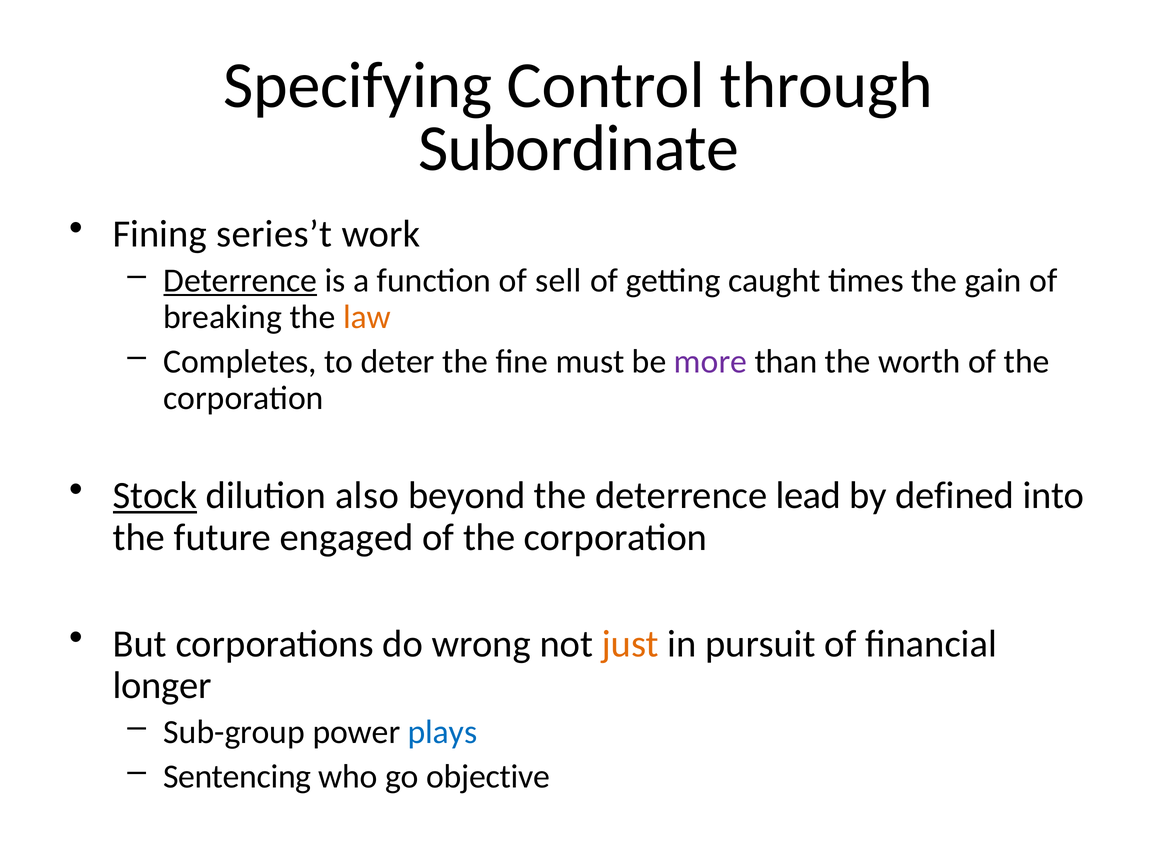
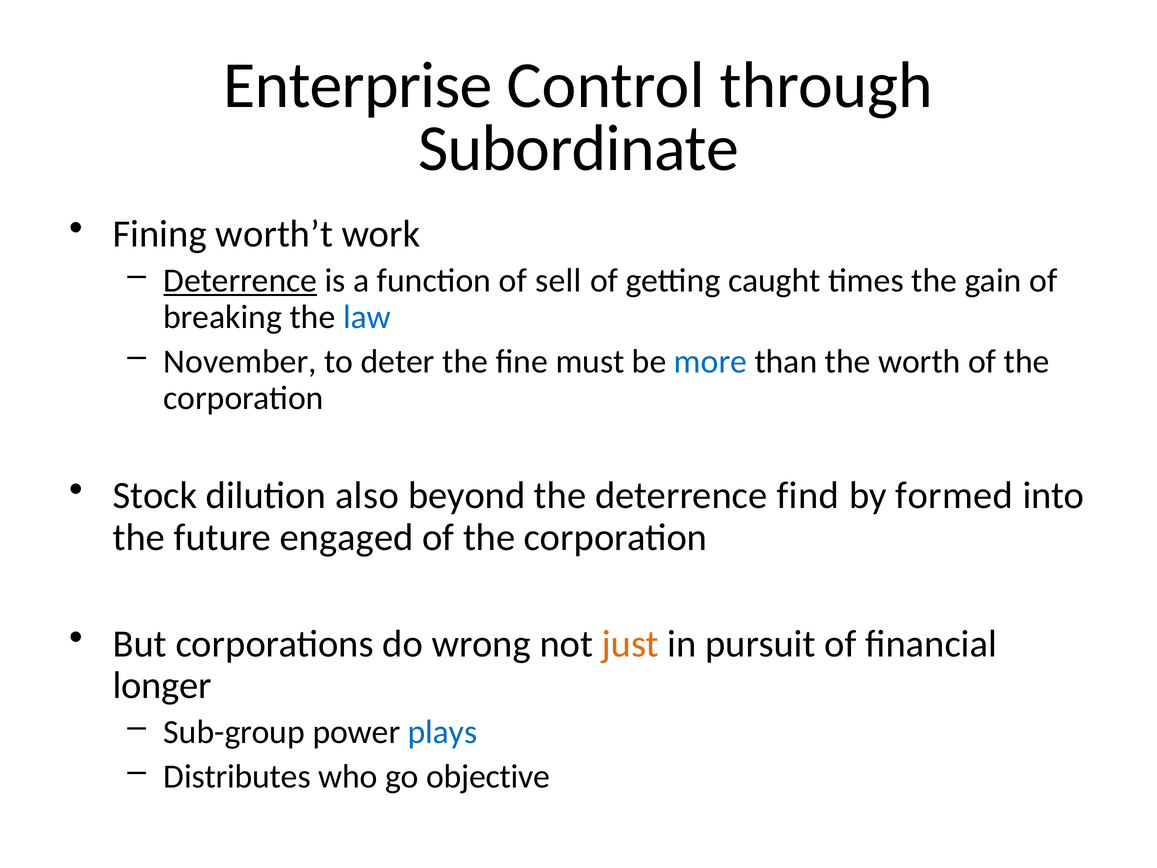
Specifying: Specifying -> Enterprise
series’t: series’t -> worth’t
law colour: orange -> blue
Completes: Completes -> November
more colour: purple -> blue
Stock underline: present -> none
lead: lead -> find
defined: defined -> formed
Sentencing: Sentencing -> Distributes
